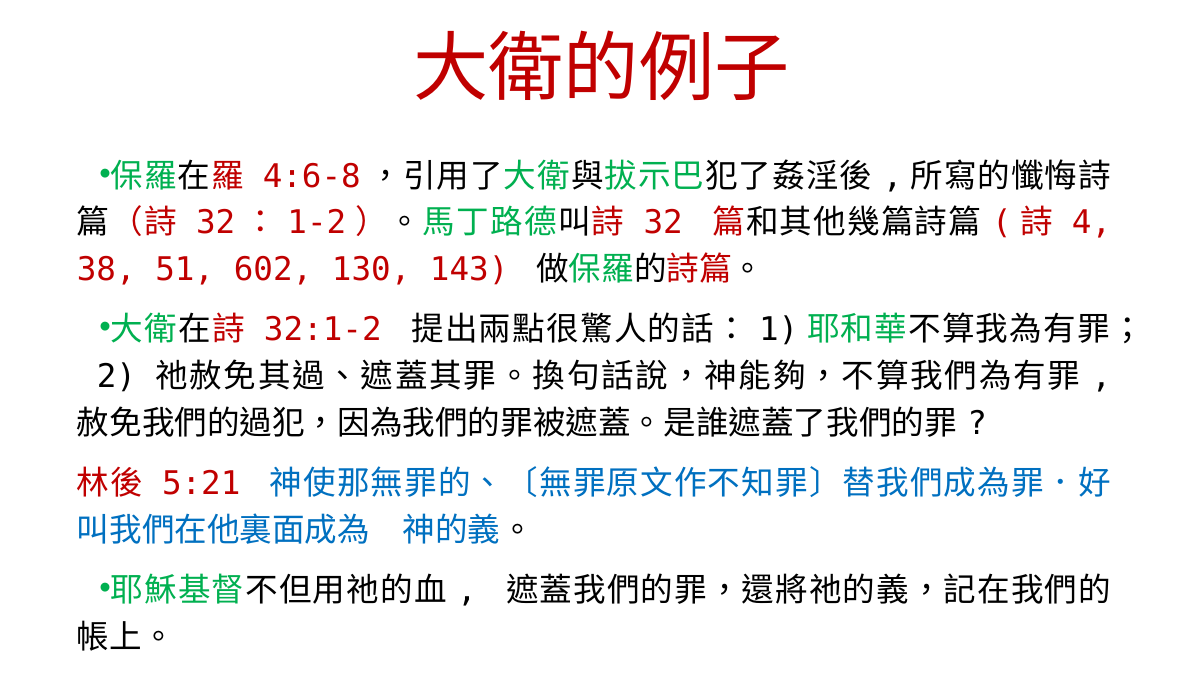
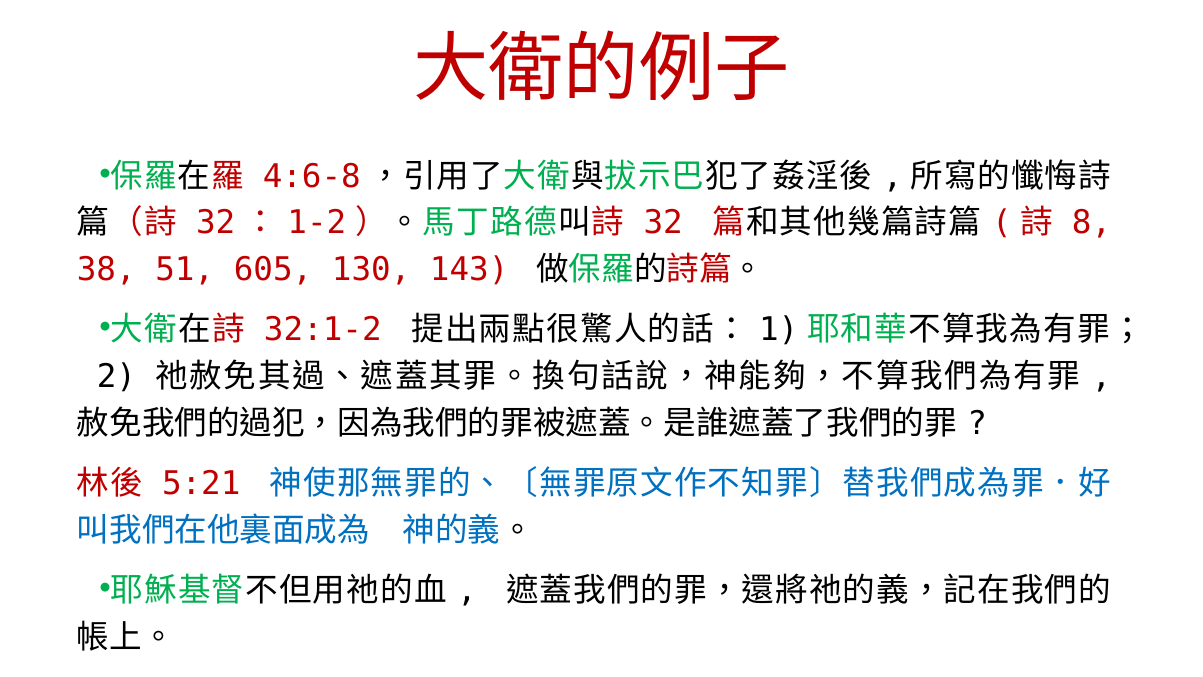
4: 4 -> 8
602: 602 -> 605
